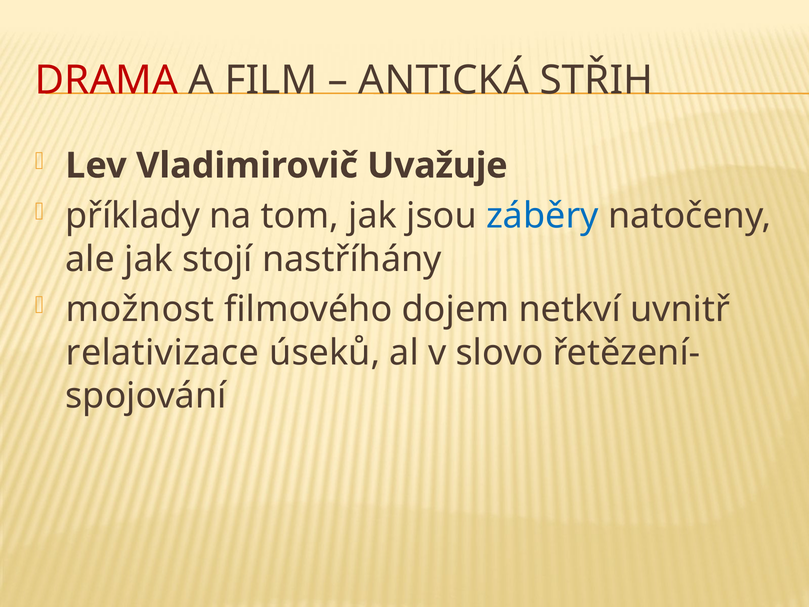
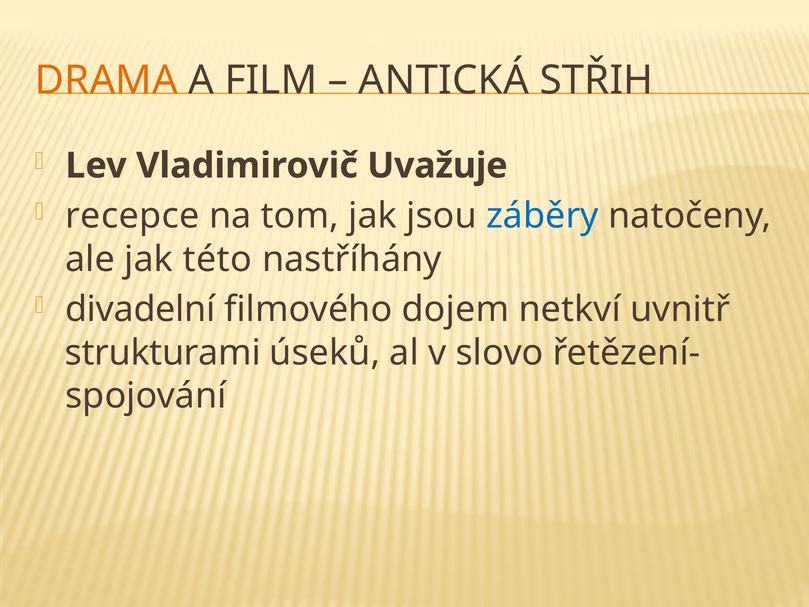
DRAMA colour: red -> orange
příklady: příklady -> recepce
stojí: stojí -> této
možnost: možnost -> divadelní
relativizace: relativizace -> strukturami
